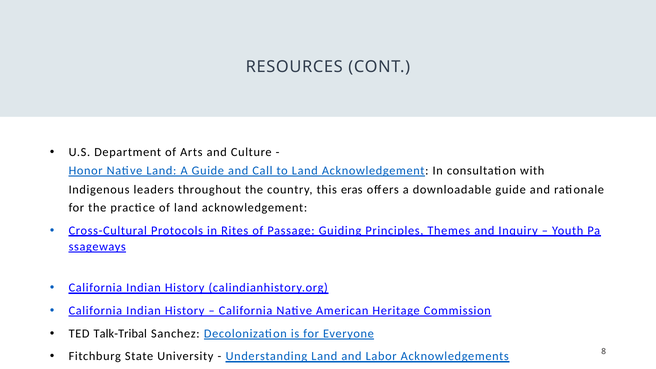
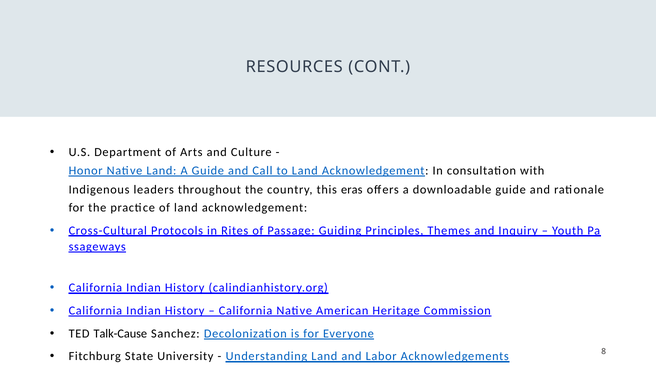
Talk-Tribal: Talk-Tribal -> Talk-Cause
